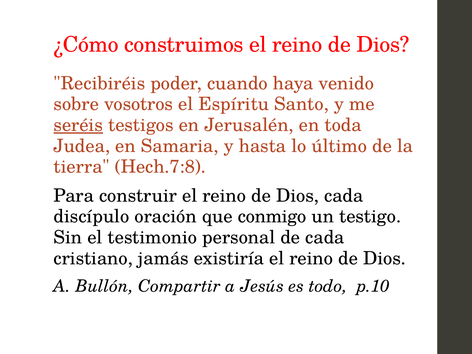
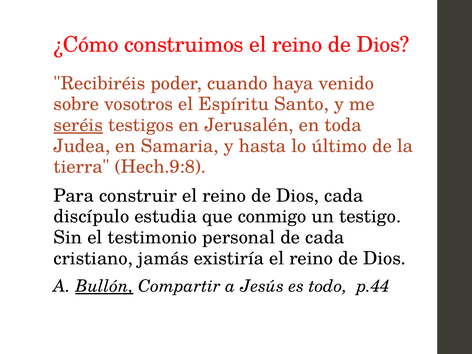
Hech.7:8: Hech.7:8 -> Hech.9:8
oración: oración -> estudia
Bullón underline: none -> present
p.10: p.10 -> p.44
